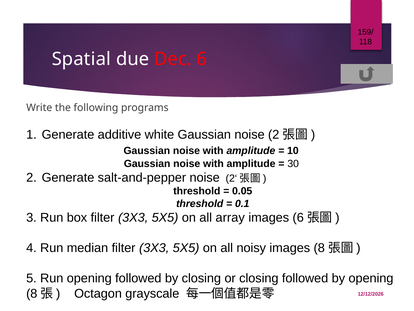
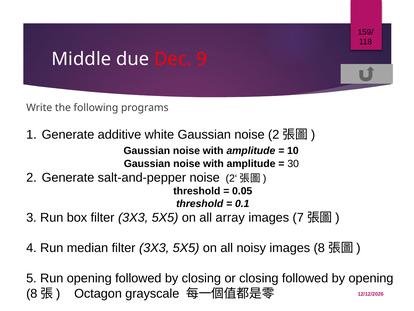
Spatial: Spatial -> Middle
Dec 6: 6 -> 9
images 6: 6 -> 7
